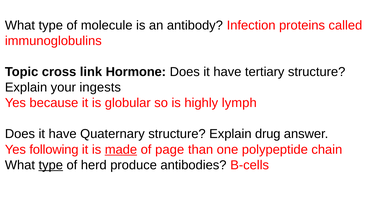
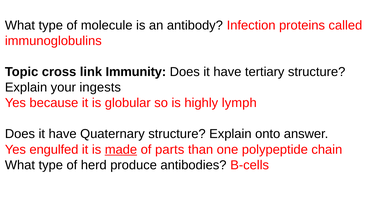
Hormone: Hormone -> Immunity
drug: drug -> onto
following: following -> engulfed
page: page -> parts
type at (51, 165) underline: present -> none
